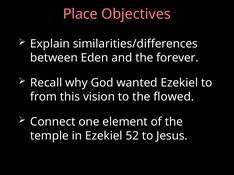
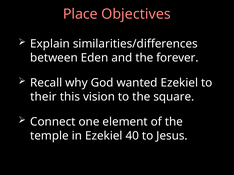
from: from -> their
flowed: flowed -> square
52: 52 -> 40
